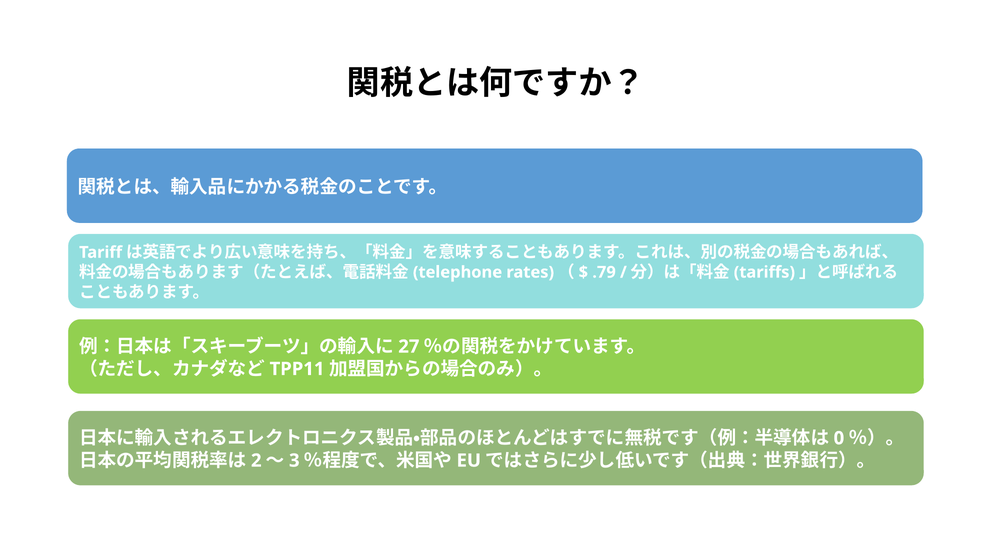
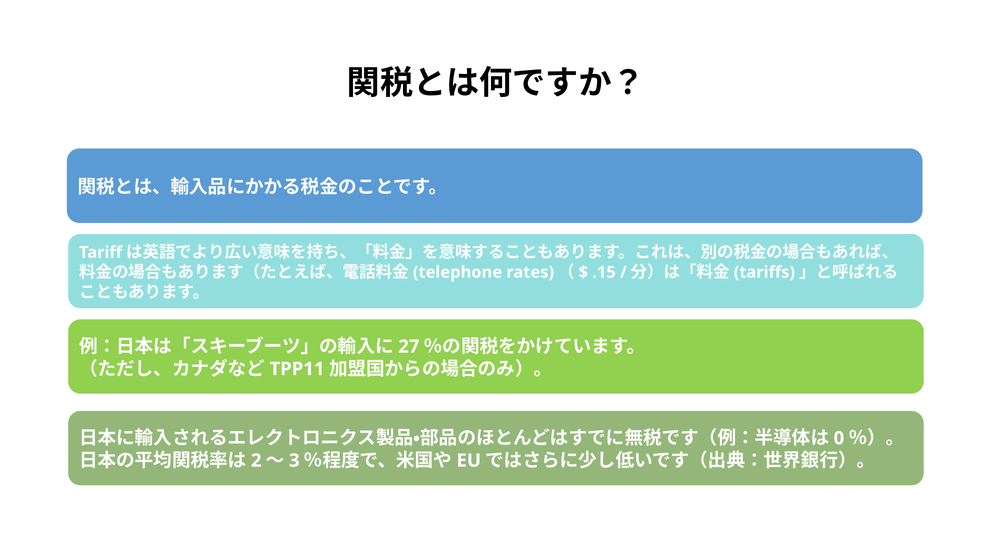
.79: .79 -> .15
